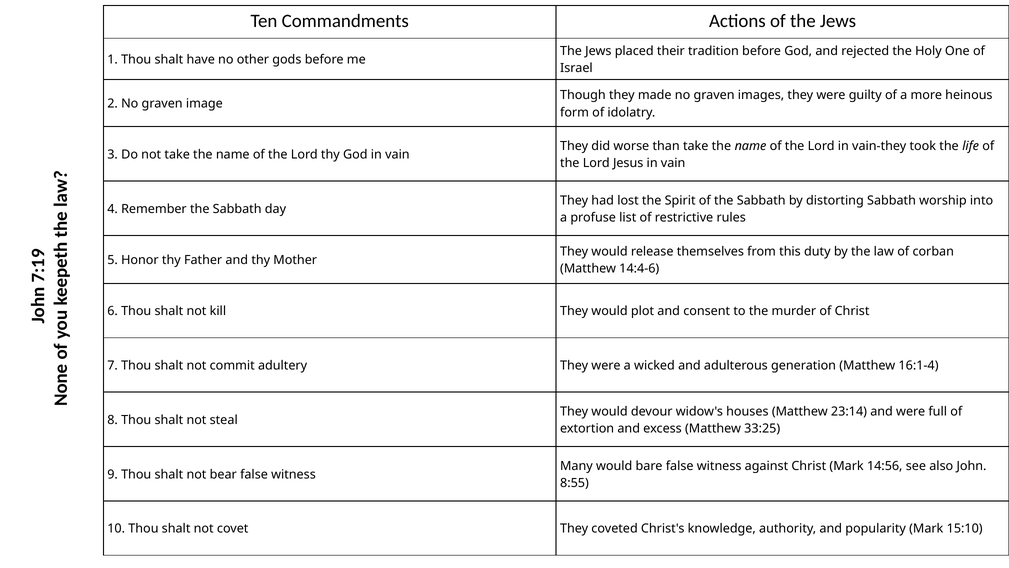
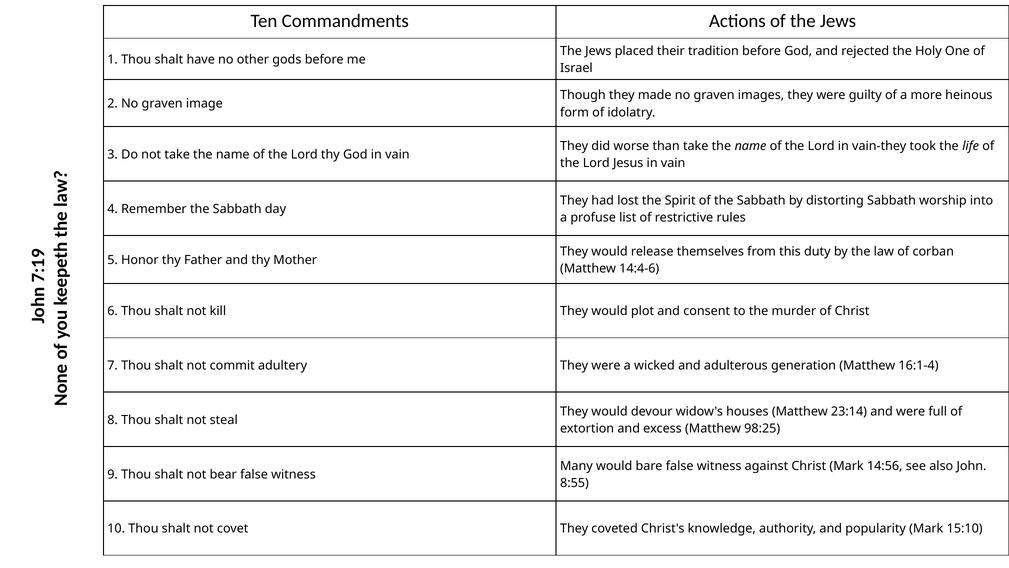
33:25: 33:25 -> 98:25
